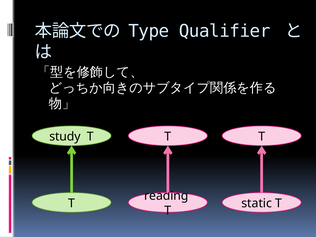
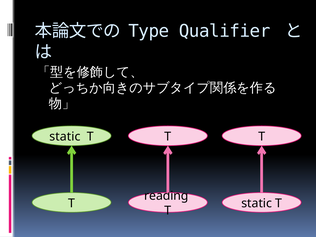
study at (65, 137): study -> static
